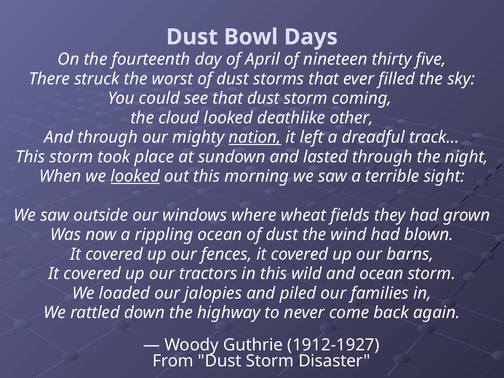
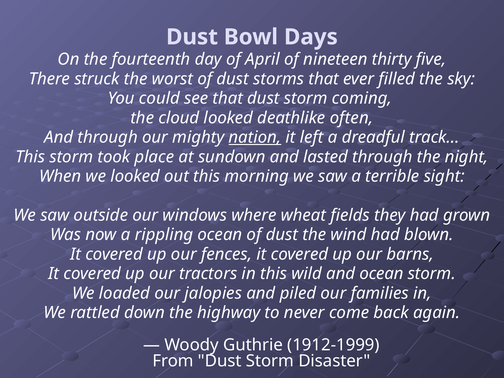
other: other -> often
looked at (135, 176) underline: present -> none
1912-1927: 1912-1927 -> 1912-1999
